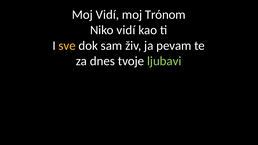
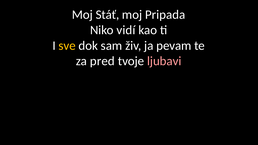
Moj Vidí: Vidí -> Stáť
Trónom: Trónom -> Pripada
dnes: dnes -> pred
ljubavi colour: light green -> pink
